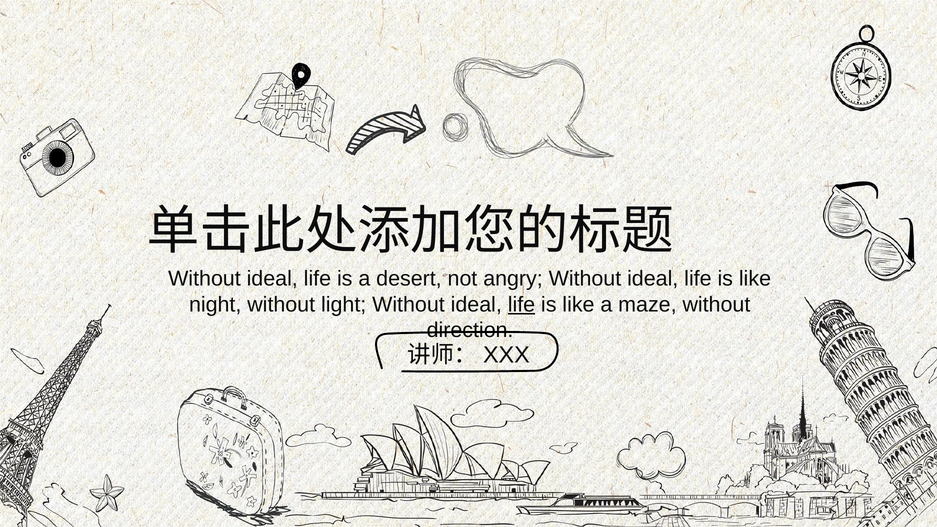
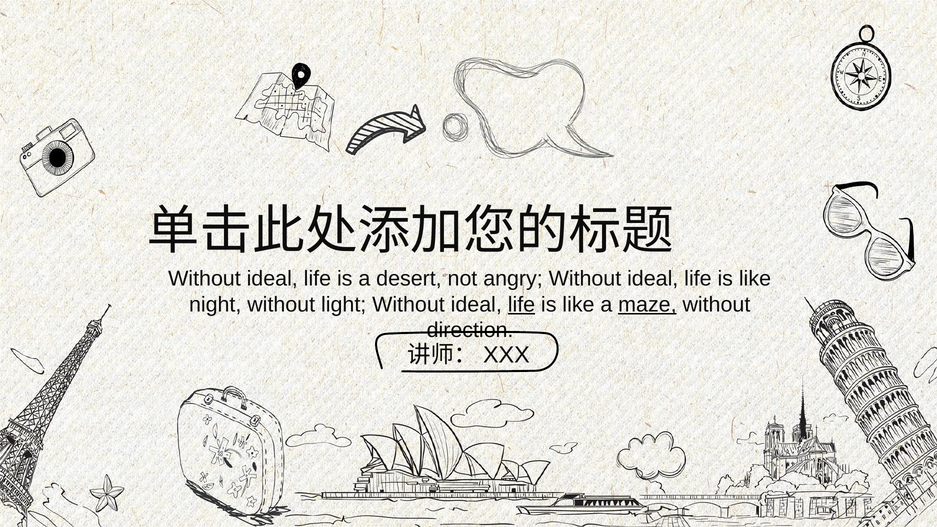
maze underline: none -> present
